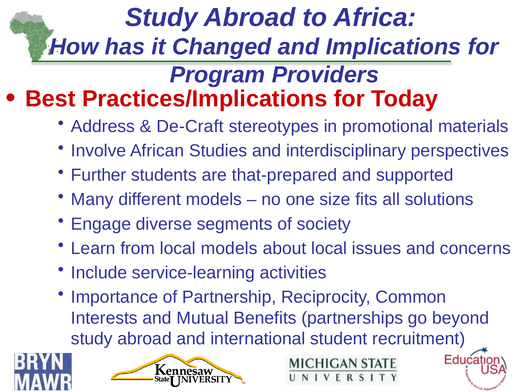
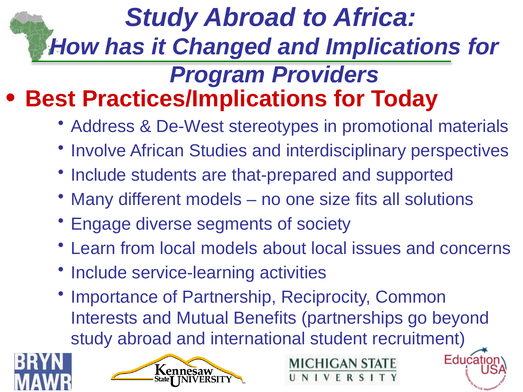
De-Craft: De-Craft -> De-West
Further at (99, 175): Further -> Include
